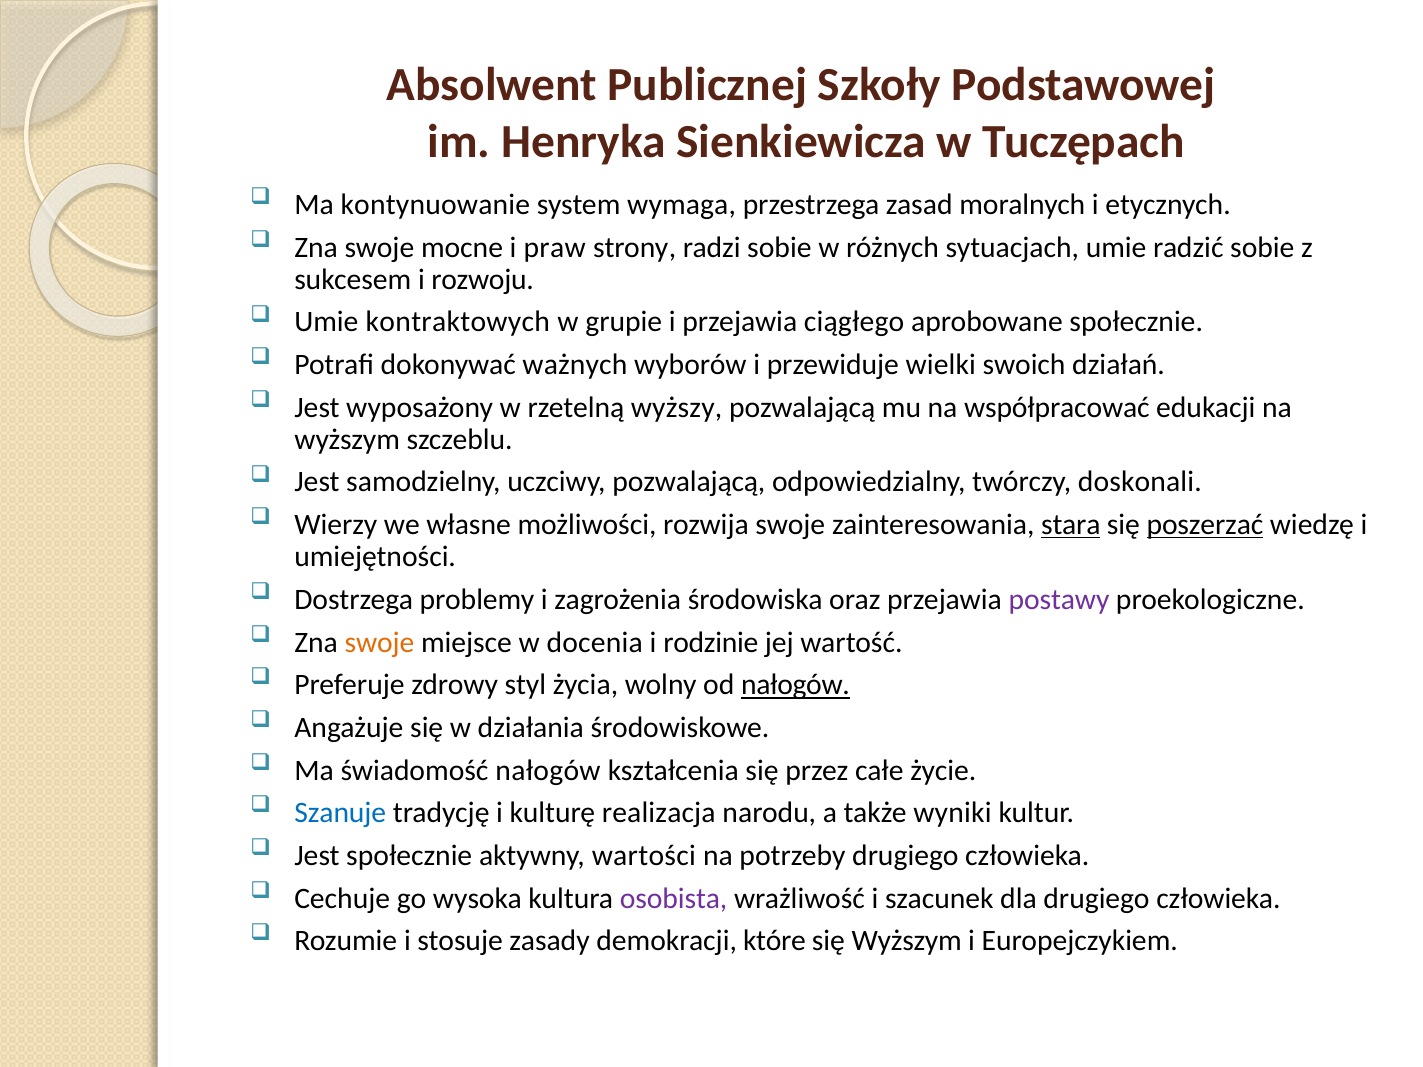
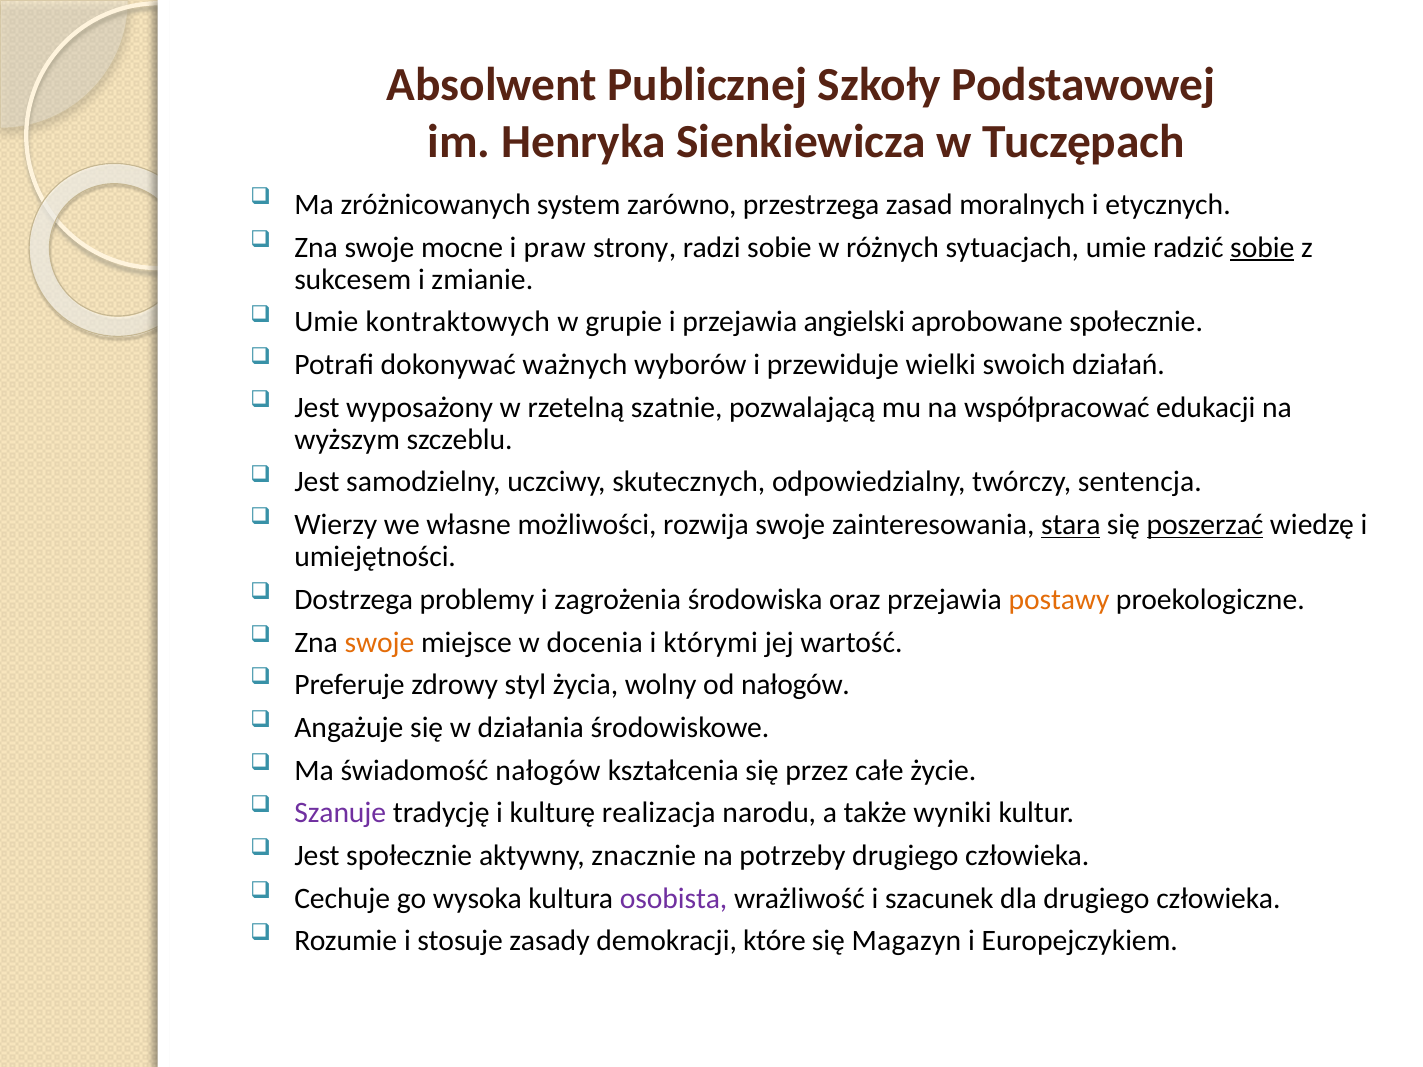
kontynuowanie: kontynuowanie -> zróżnicowanych
wymaga: wymaga -> zarówno
sobie at (1262, 247) underline: none -> present
rozwoju: rozwoju -> zmianie
ciągłego: ciągłego -> angielski
wyższy: wyższy -> szatnie
uczciwy pozwalającą: pozwalającą -> skutecznych
doskonali: doskonali -> sentencja
postawy colour: purple -> orange
rodzinie: rodzinie -> którymi
nałogów at (795, 685) underline: present -> none
Szanuje colour: blue -> purple
wartości: wartości -> znacznie
się Wyższym: Wyższym -> Magazyn
